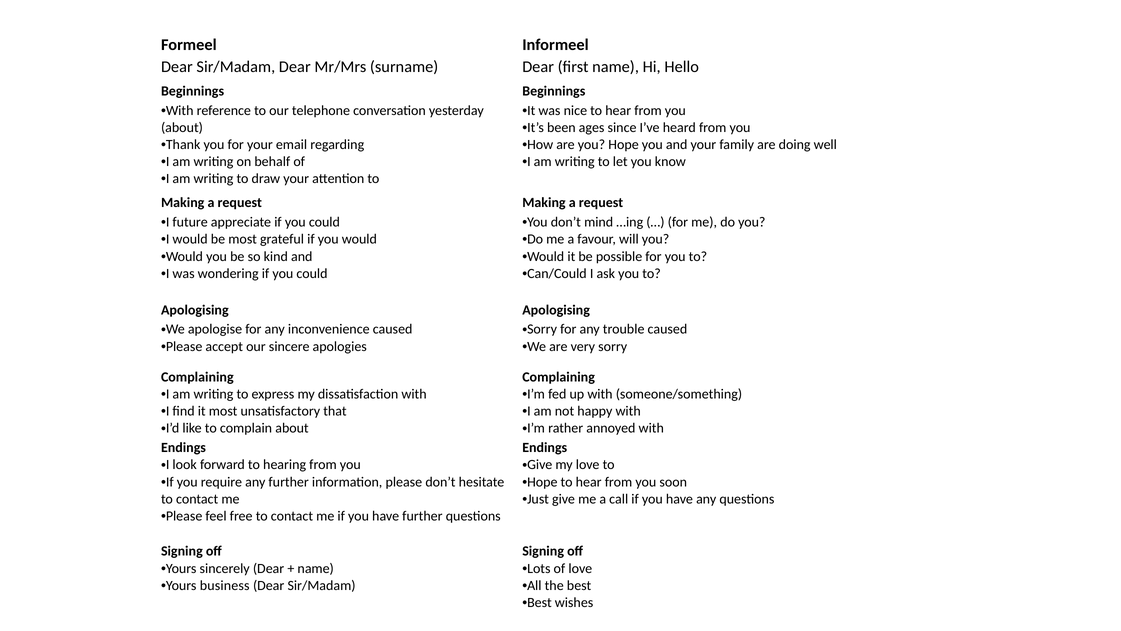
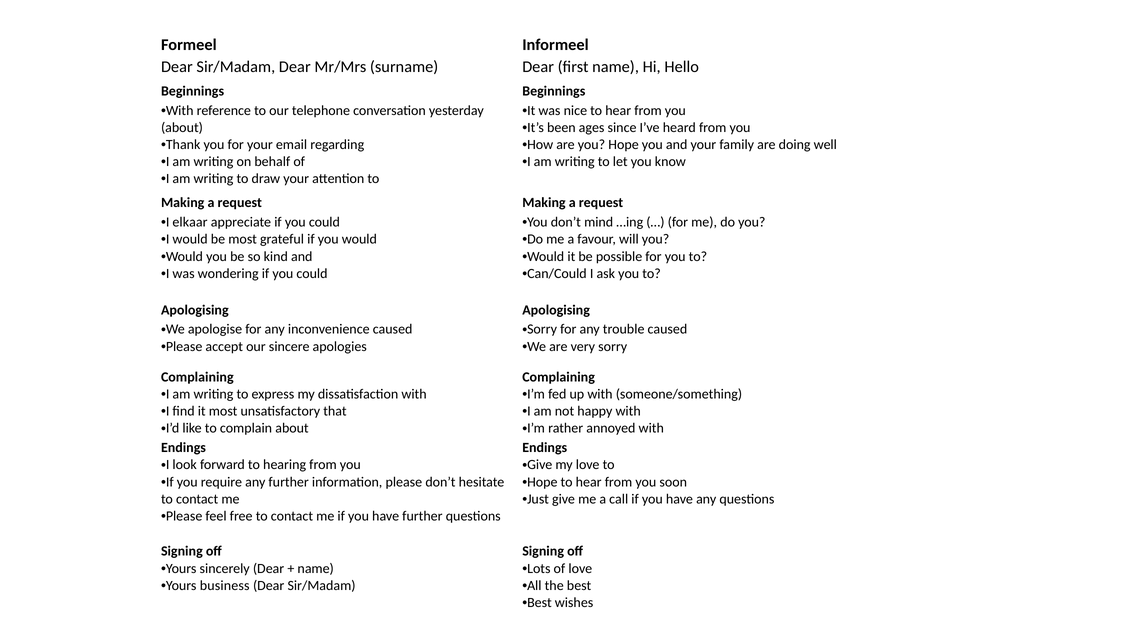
future: future -> elkaar
